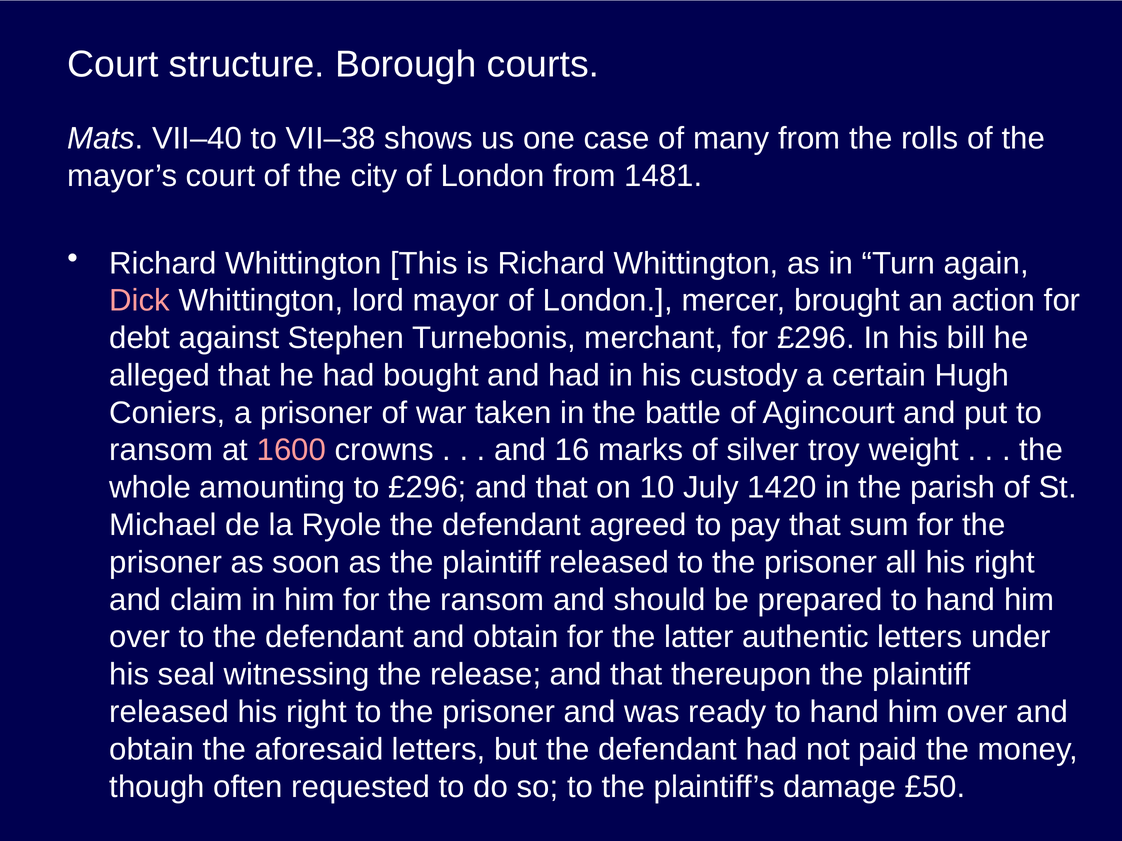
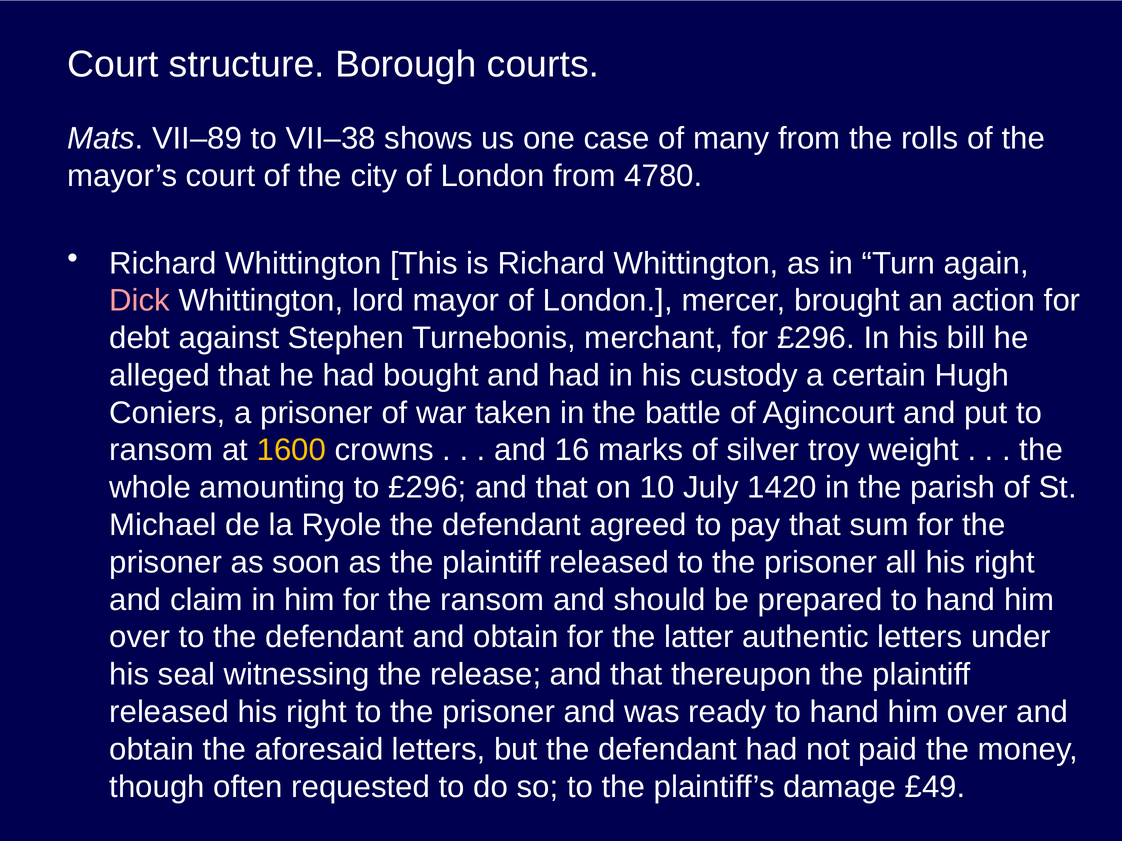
VII–40: VII–40 -> VII–89
1481: 1481 -> 4780
1600 colour: pink -> yellow
£50: £50 -> £49
